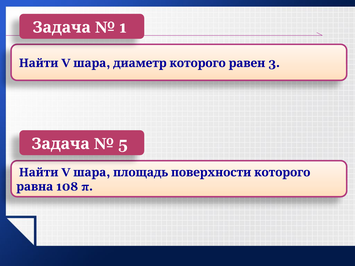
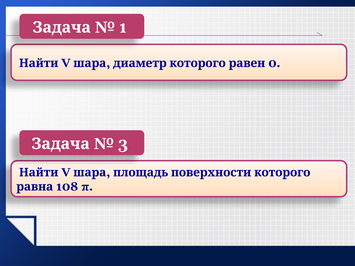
3: 3 -> 0
5: 5 -> 3
